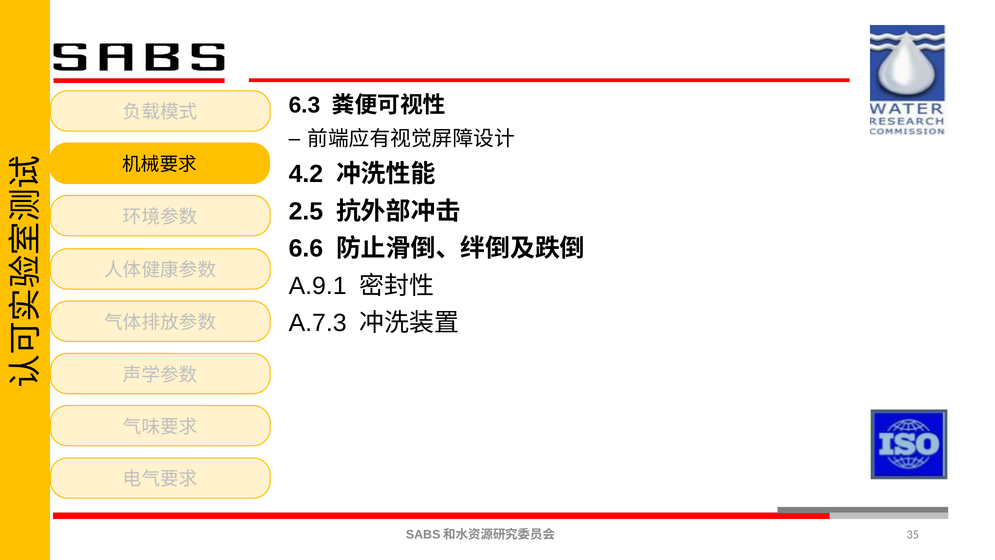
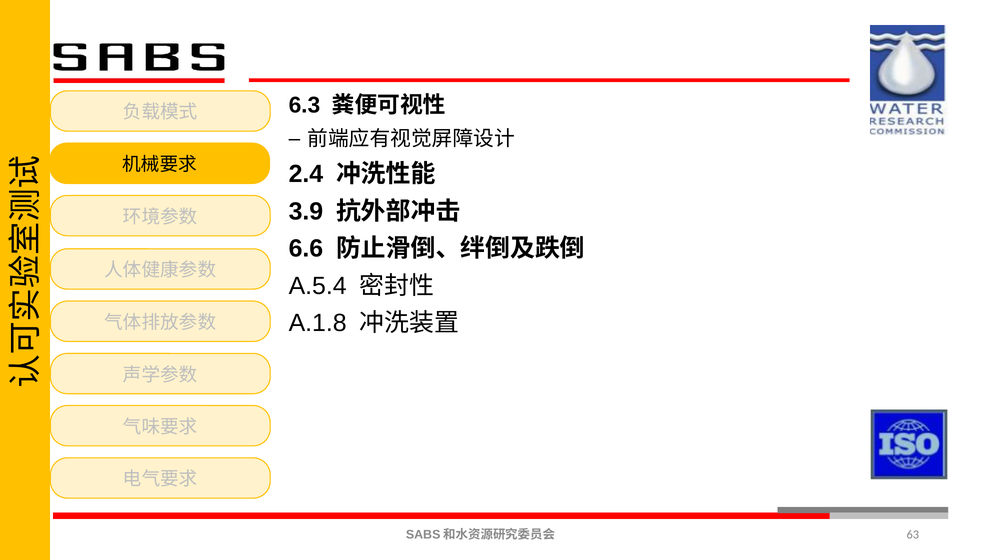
4.2: 4.2 -> 2.4
2.5: 2.5 -> 3.9
A.9.1: A.9.1 -> A.5.4
A.7.3: A.7.3 -> A.1.8
35: 35 -> 63
